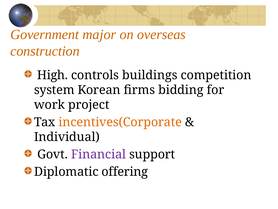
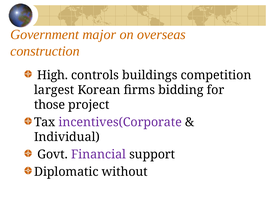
system: system -> largest
work: work -> those
incentives(Corporate colour: orange -> purple
offering: offering -> without
